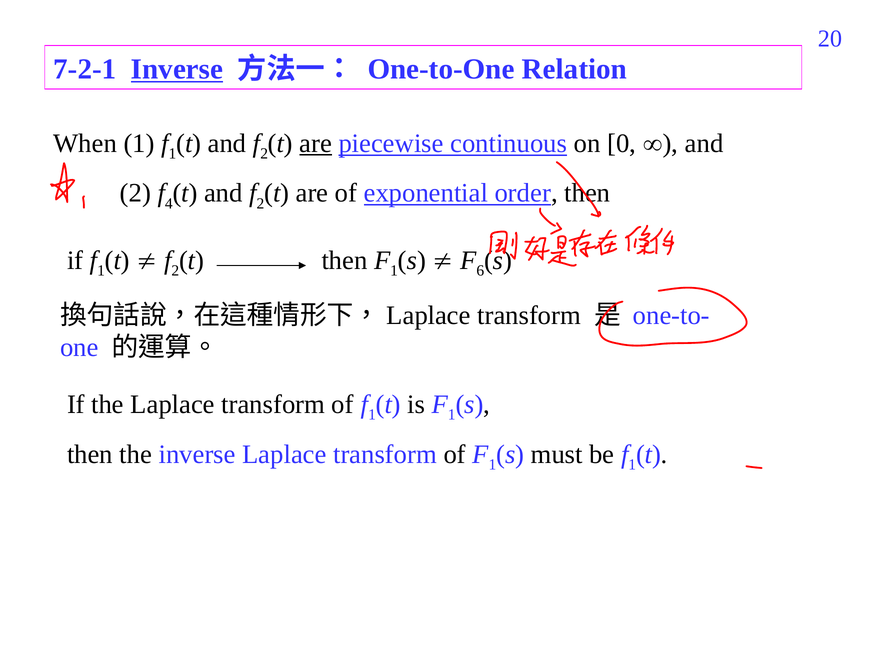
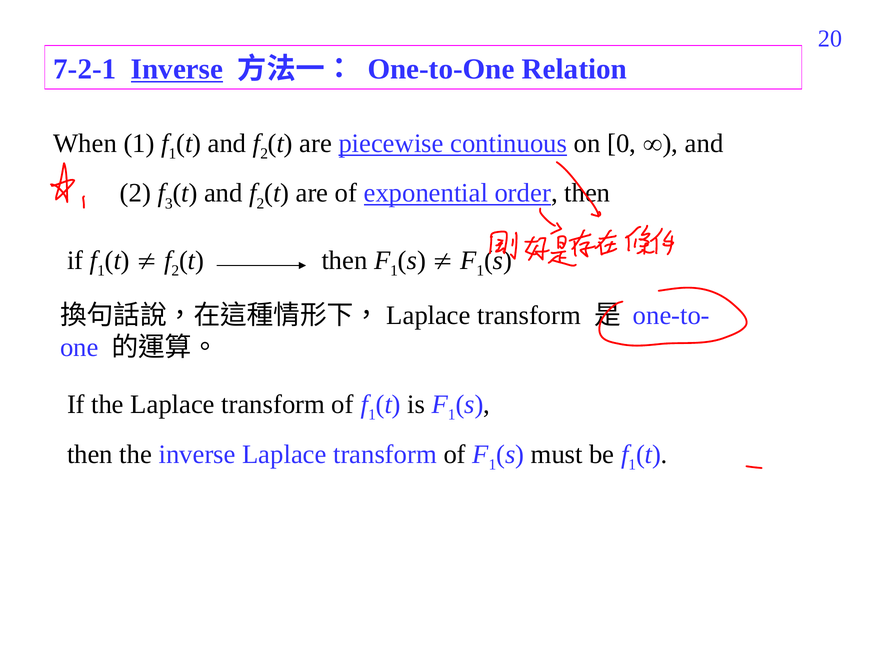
are at (316, 143) underline: present -> none
4: 4 -> 3
6 at (480, 271): 6 -> 1
